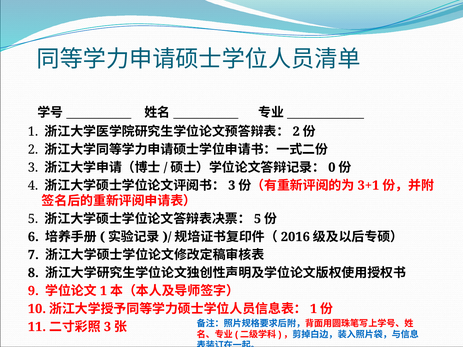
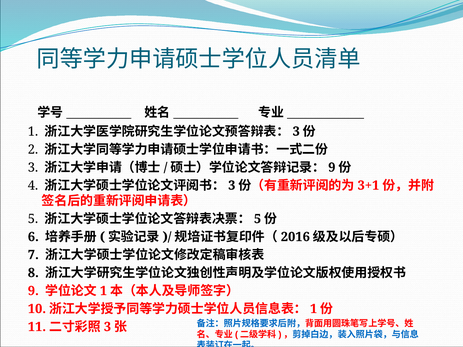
2 at (296, 132): 2 -> 3
0 at (332, 168): 0 -> 9
